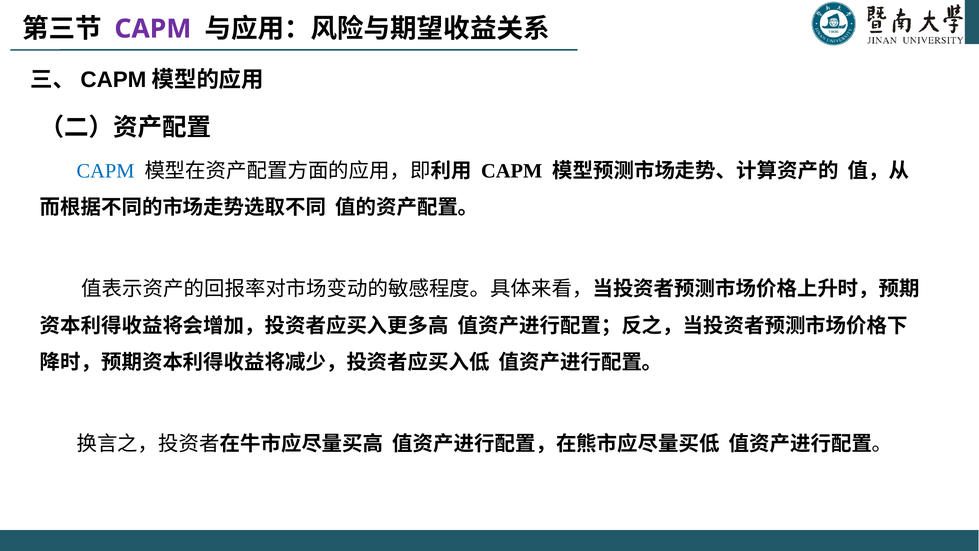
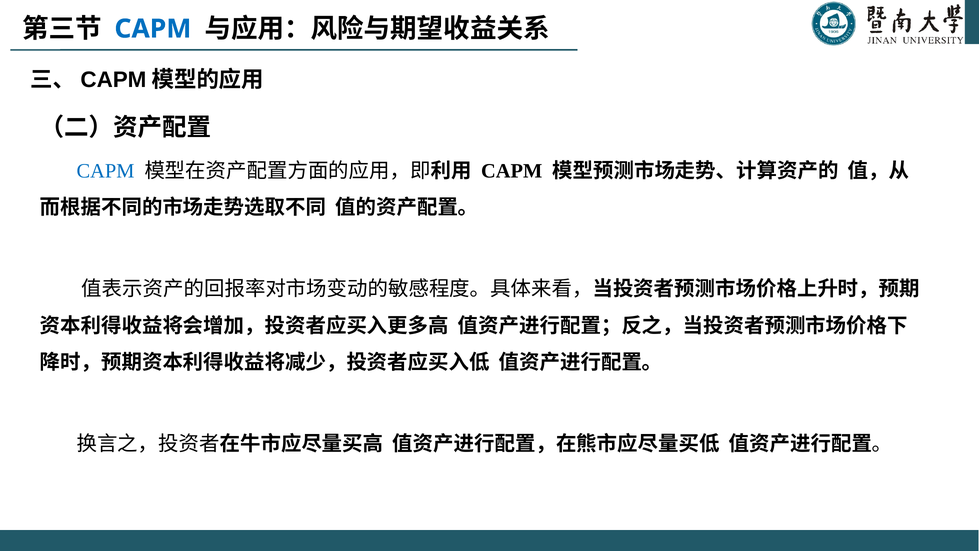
CAPM at (153, 29) colour: purple -> blue
